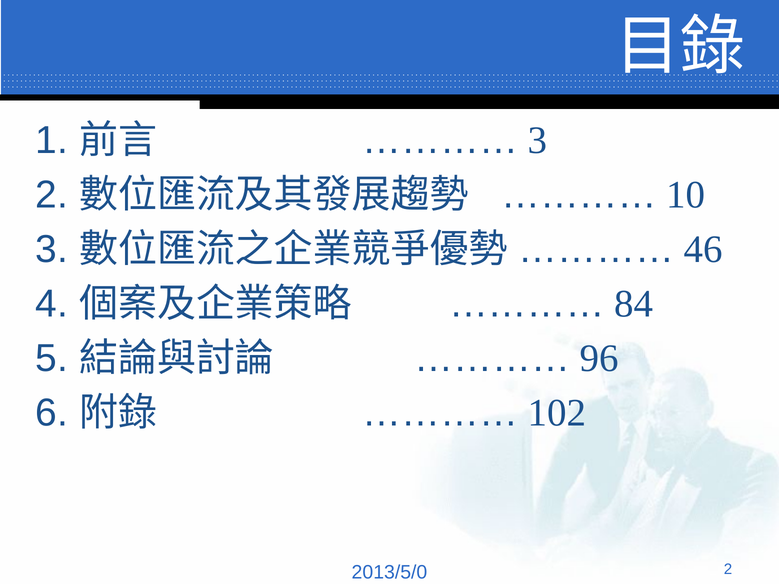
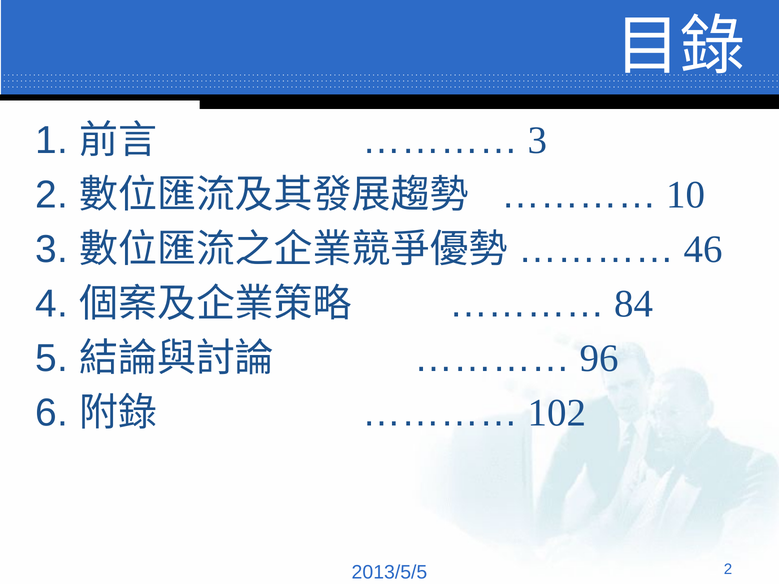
2013/5/0: 2013/5/0 -> 2013/5/5
